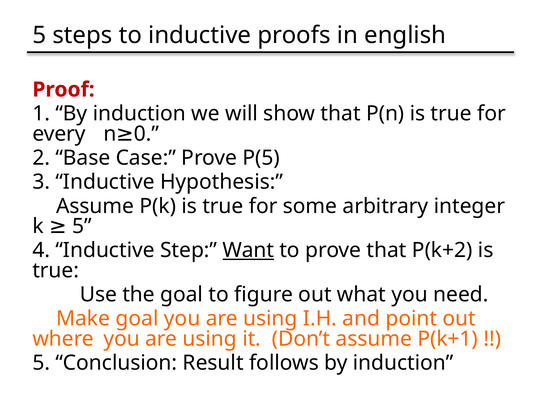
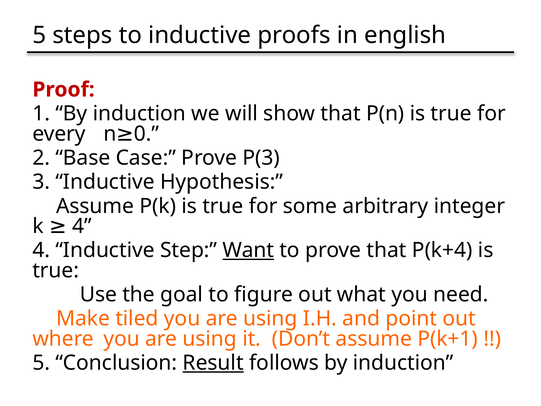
P(5: P(5 -> P(3
k 5: 5 -> 4
P(k+2: P(k+2 -> P(k+4
Make goal: goal -> tiled
Result underline: none -> present
